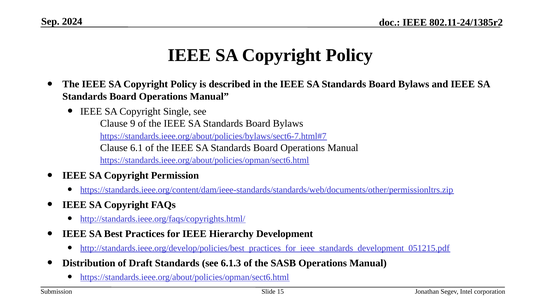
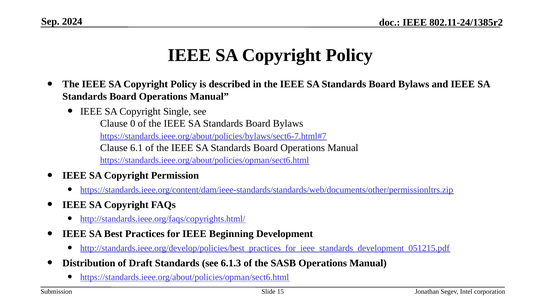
9: 9 -> 0
Hierarchy: Hierarchy -> Beginning
